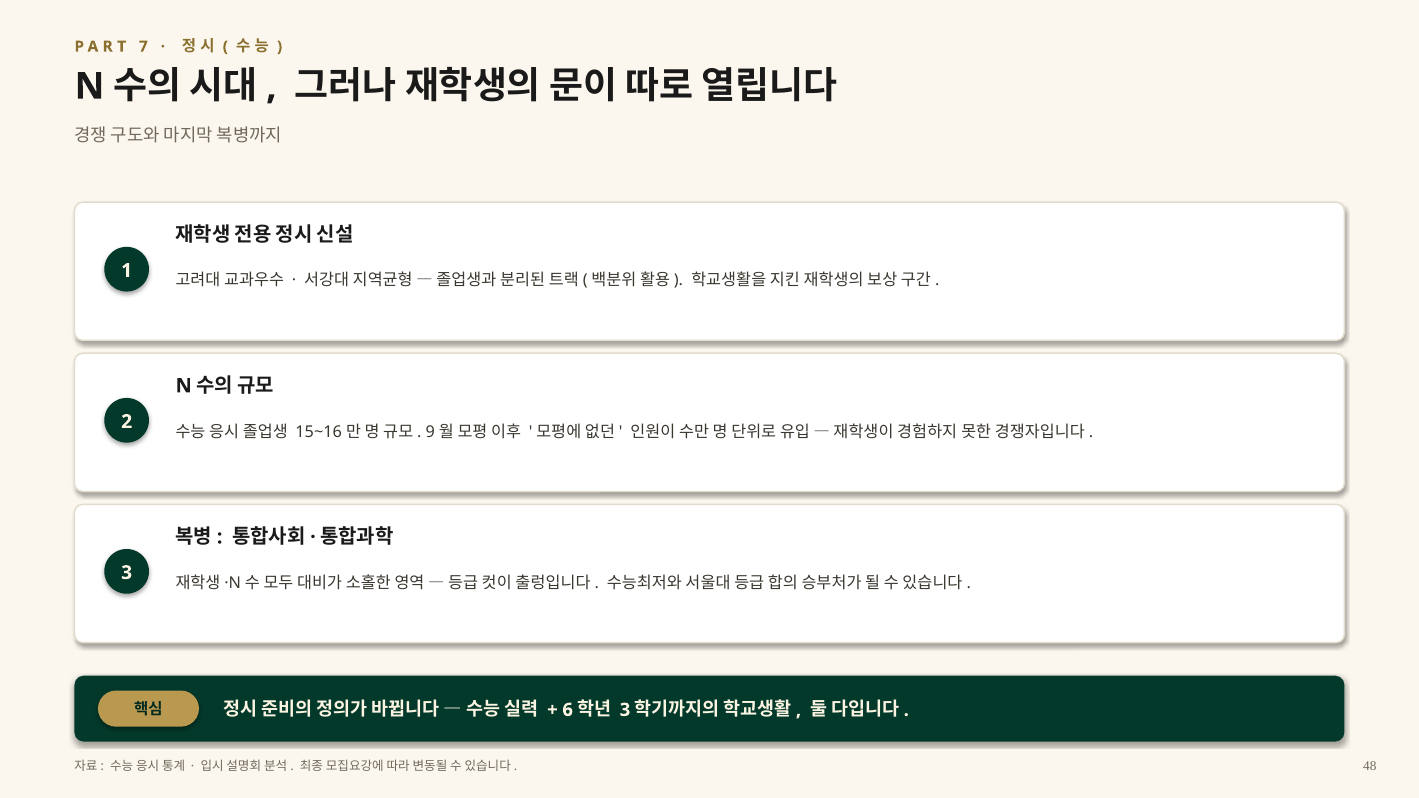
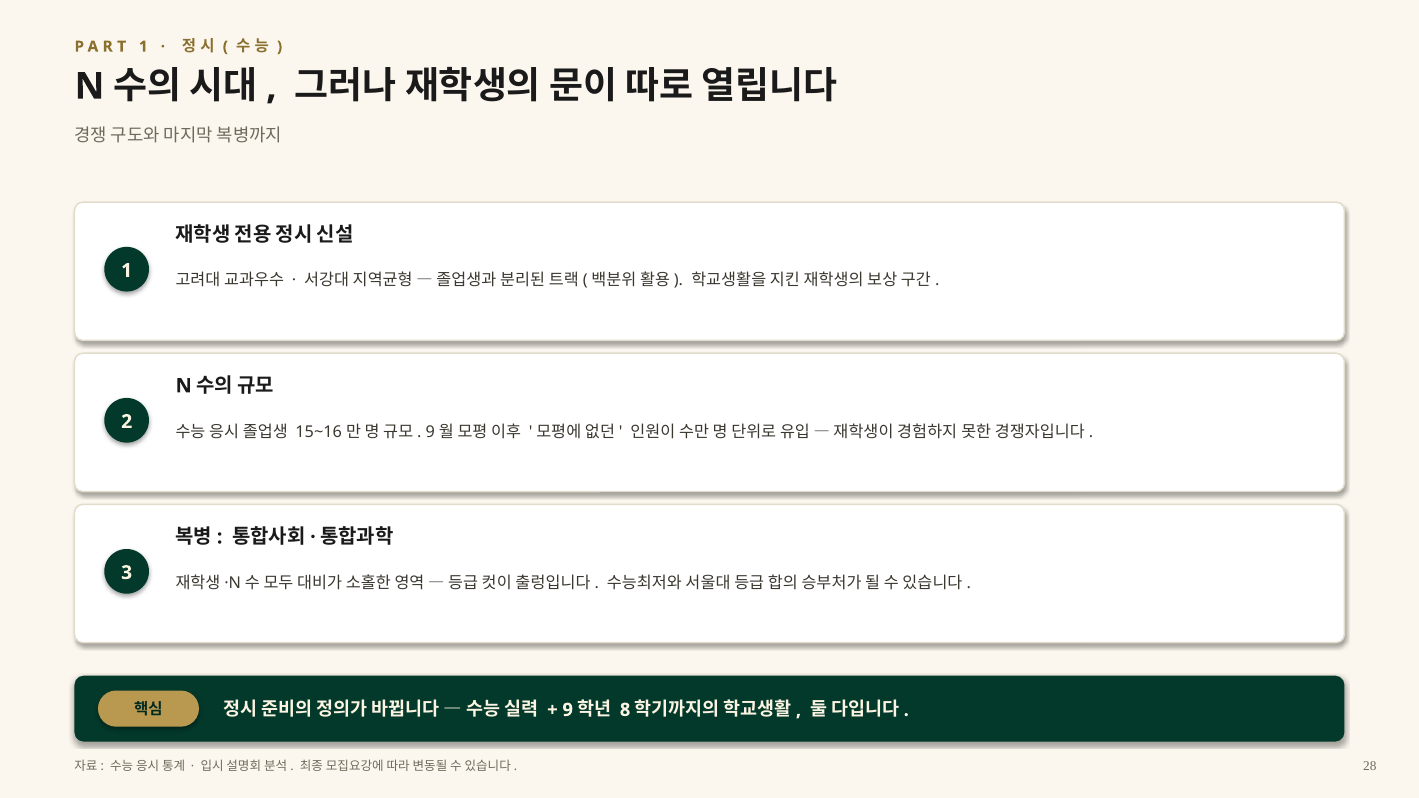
7 at (143, 47): 7 -> 1
6: 6 -> 9
3 at (625, 710): 3 -> 8
48: 48 -> 28
